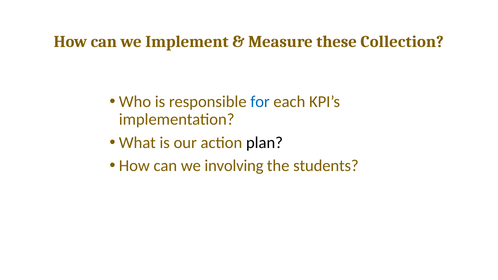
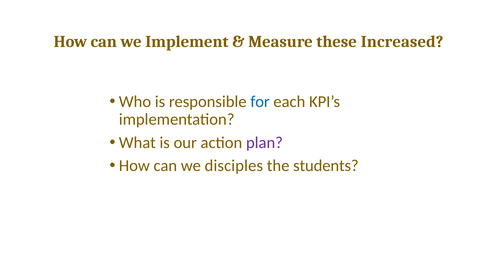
Collection: Collection -> Increased
plan colour: black -> purple
involving: involving -> disciples
